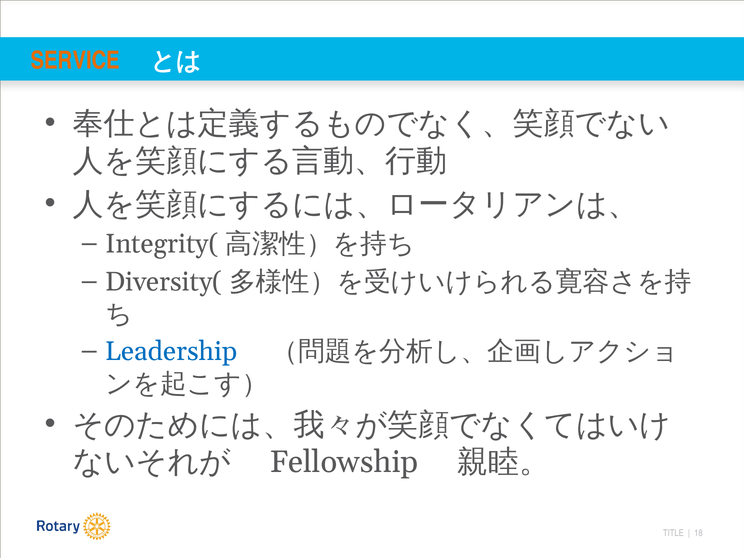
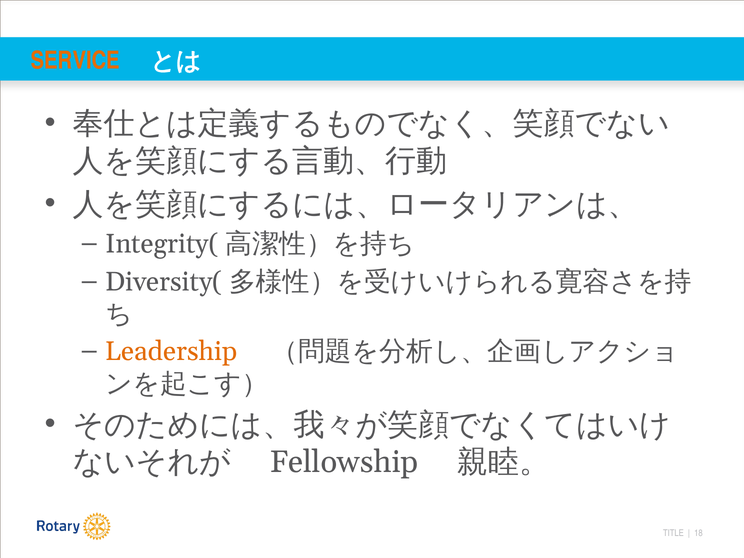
Leadership colour: blue -> orange
